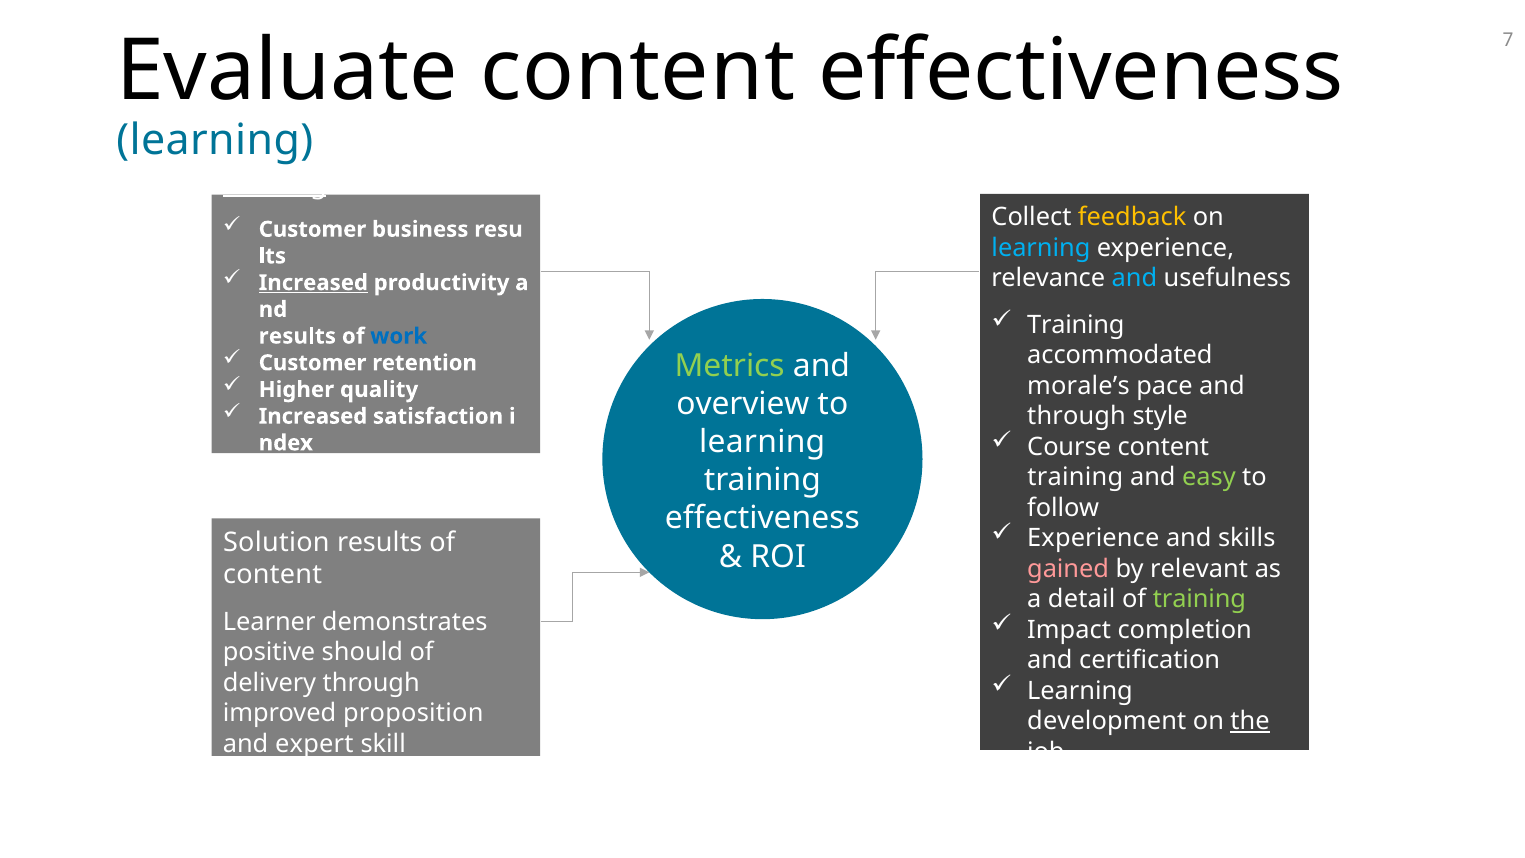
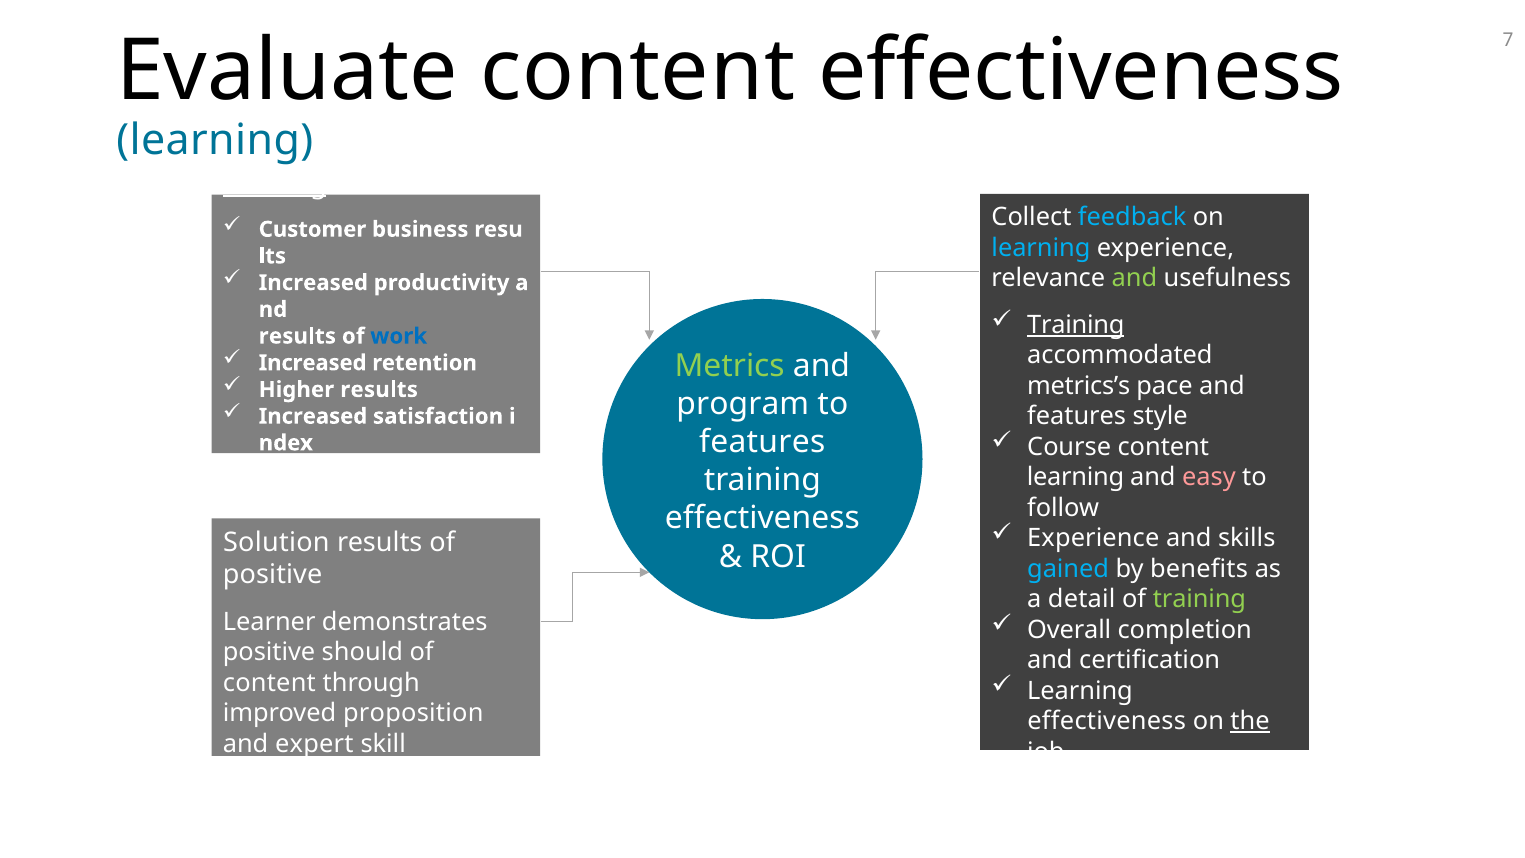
feedback colour: yellow -> light blue
Increased at (313, 283) underline: present -> none
and at (1134, 278) colour: light blue -> light green
Training at (1076, 325) underline: none -> present
Customer at (313, 363): Customer -> Increased
Higher quality: quality -> results
morale’s: morale’s -> metrics’s
overview: overview -> program
through at (1077, 416): through -> features
learning at (762, 442): learning -> features
training at (1075, 477): training -> learning
easy colour: light green -> pink
gained colour: pink -> light blue
relevant: relevant -> benefits
content at (273, 574): content -> positive
Impact: Impact -> Overall
delivery at (270, 683): delivery -> content
development at (1107, 721): development -> effectiveness
